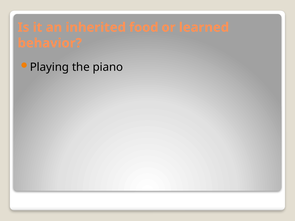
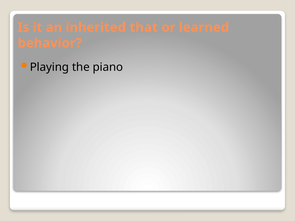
food: food -> that
